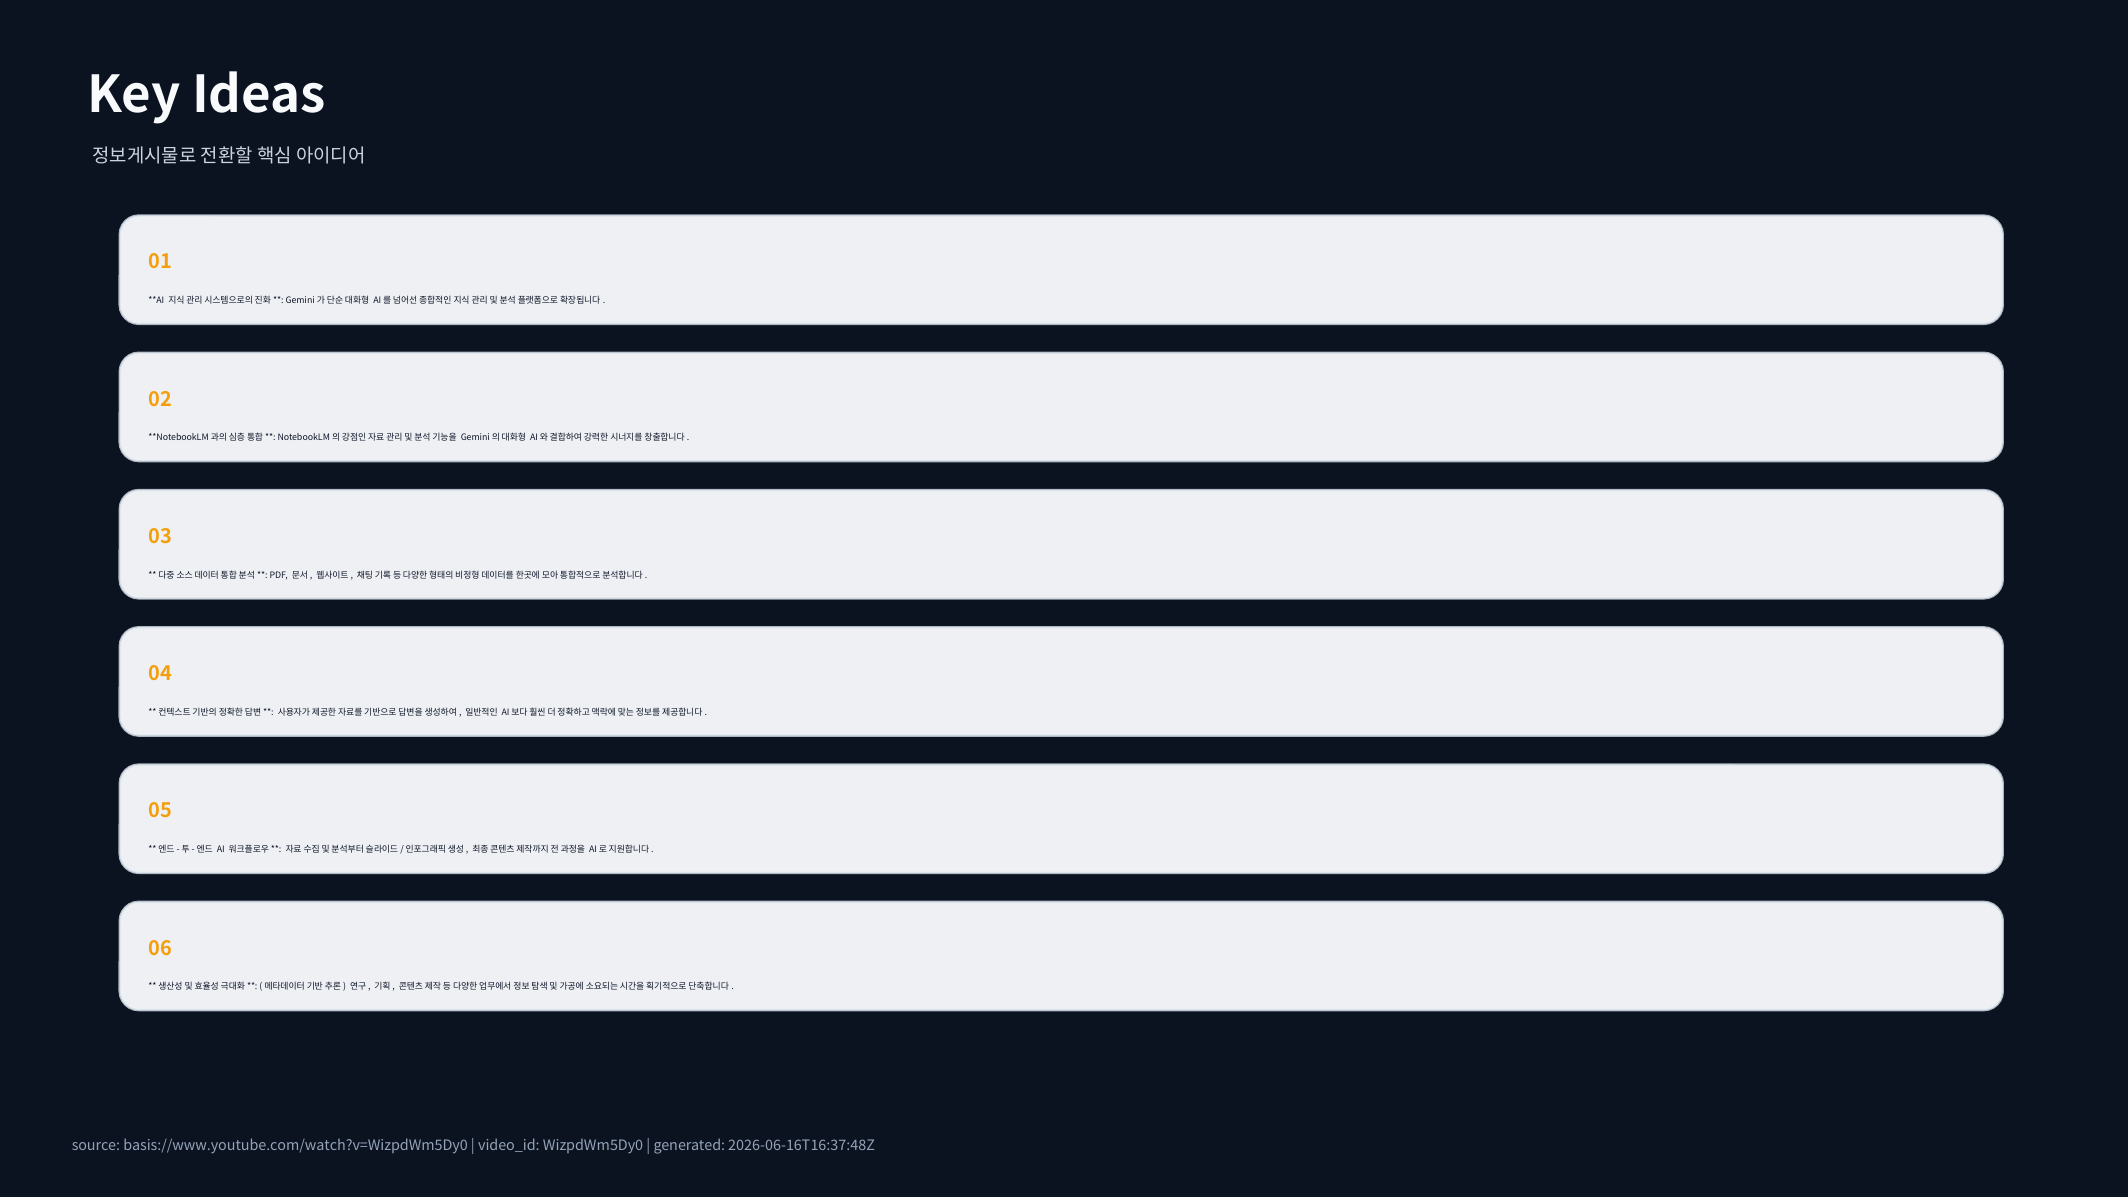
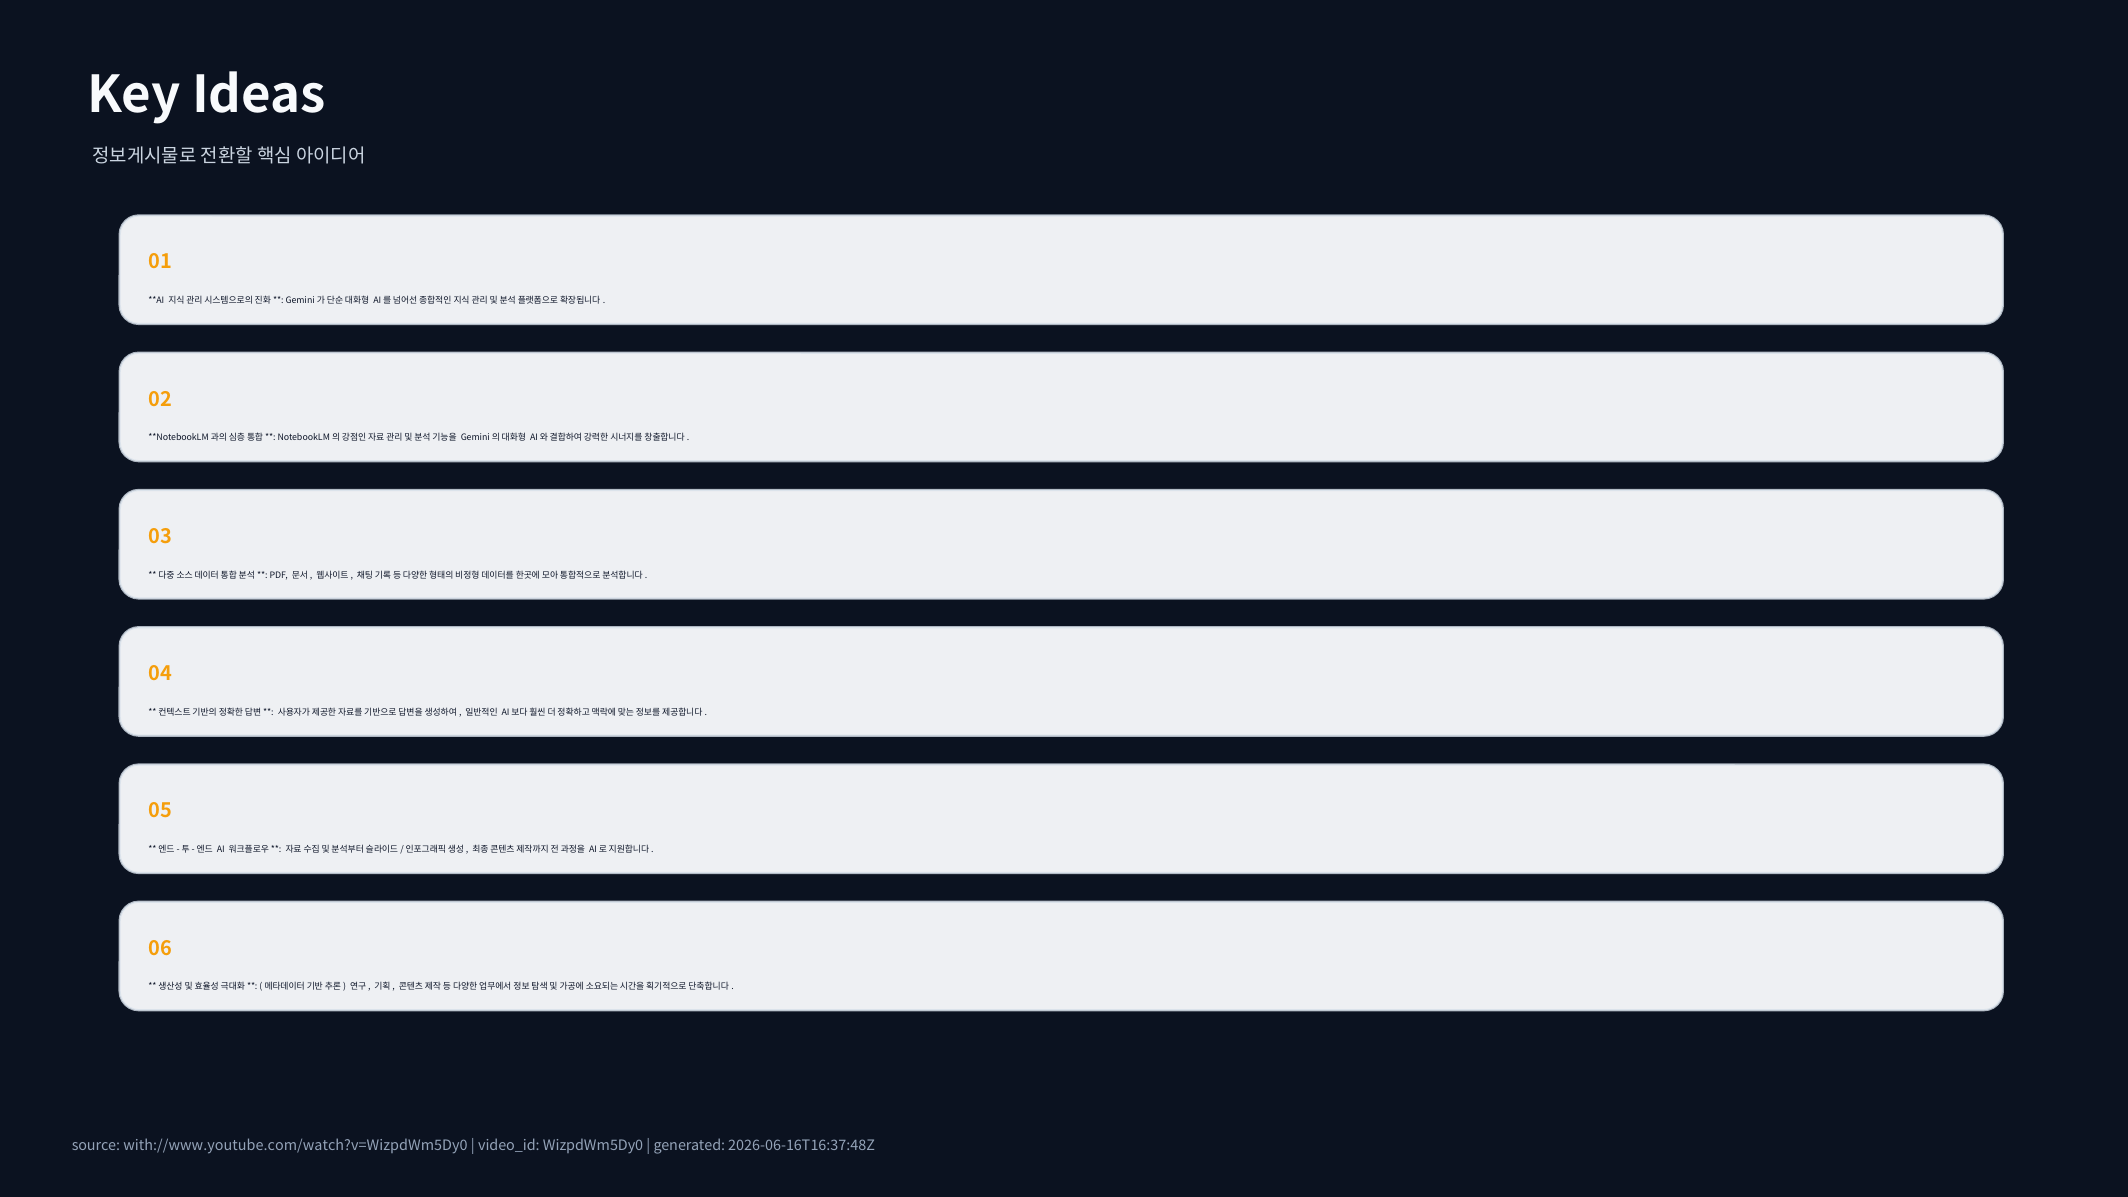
basis://www.youtube.com/watch?v=WizpdWm5Dy0: basis://www.youtube.com/watch?v=WizpdWm5Dy0 -> with://www.youtube.com/watch?v=WizpdWm5Dy0
